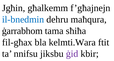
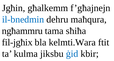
ġarrabhom: ġarrabhom -> ngħammru
fil-għax: fil-għax -> fil-jgħix
nnifsu: nnifsu -> kulma
ġid colour: purple -> blue
